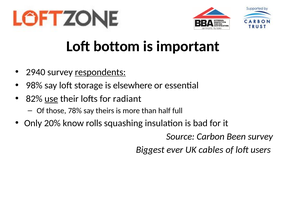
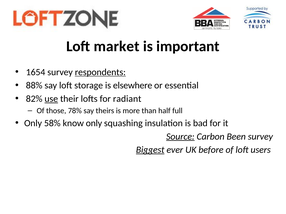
bottom: bottom -> market
2940: 2940 -> 1654
98%: 98% -> 88%
20%: 20% -> 58%
know rolls: rolls -> only
Source underline: none -> present
Biggest underline: none -> present
cables: cables -> before
